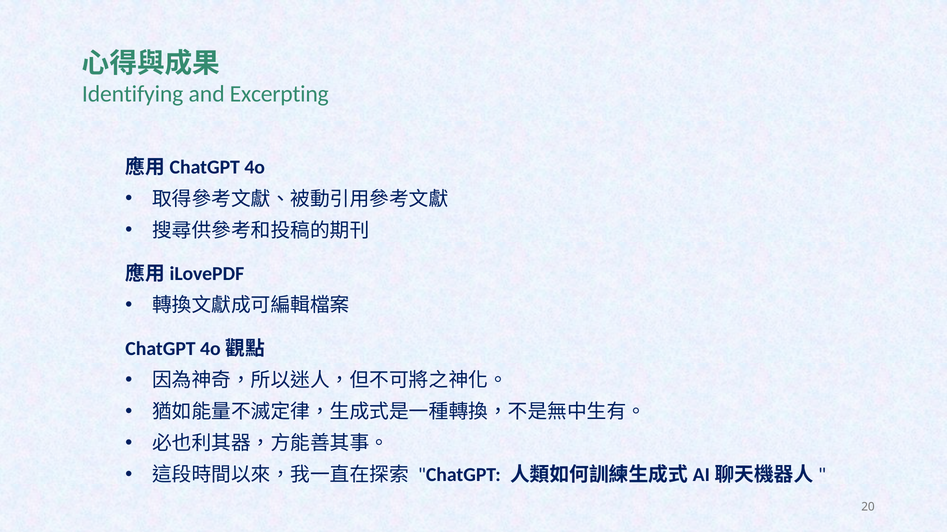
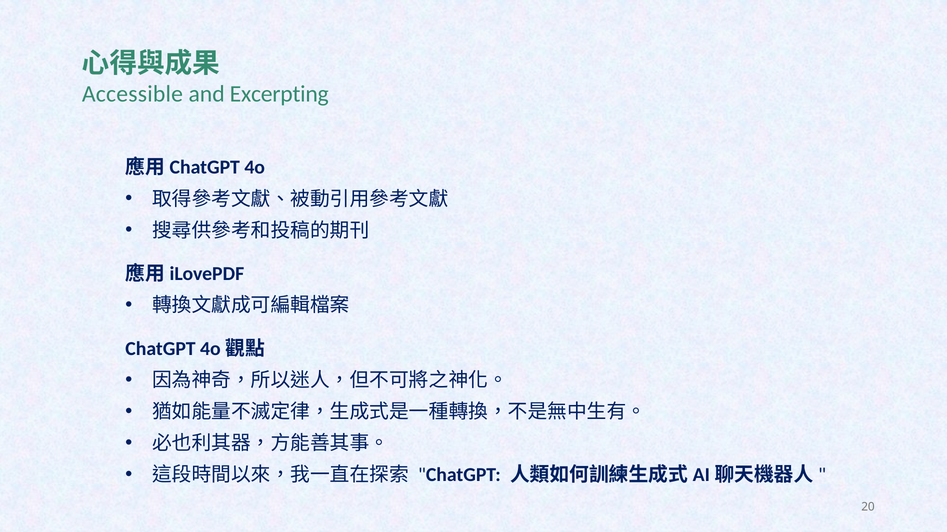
Identifying: Identifying -> Accessible
